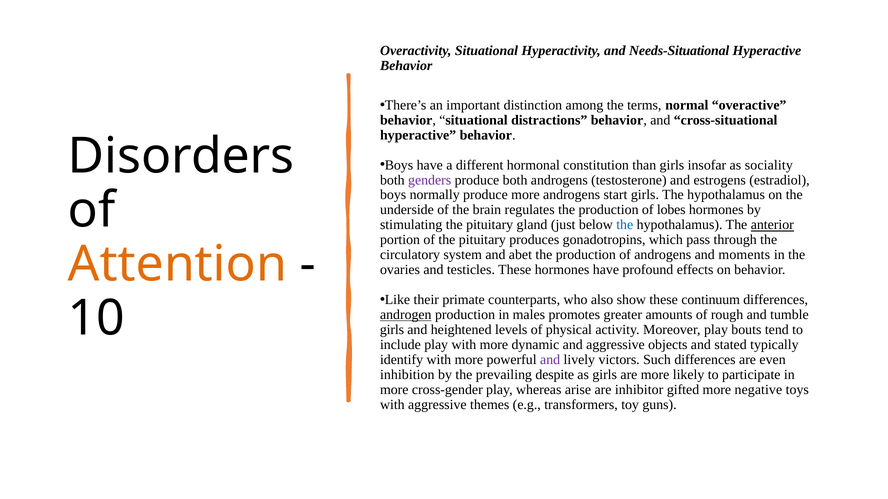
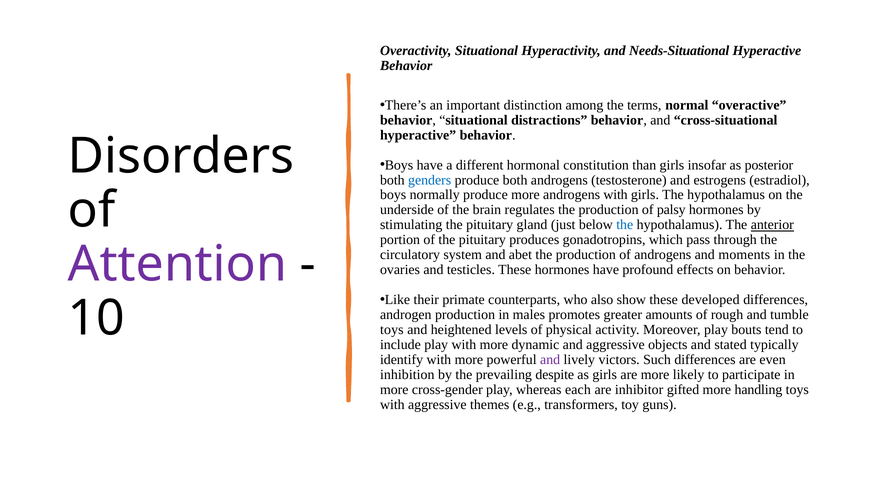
sociality: sociality -> posterior
genders colour: purple -> blue
androgens start: start -> with
lobes: lobes -> palsy
Attention colour: orange -> purple
continuum: continuum -> developed
androgen underline: present -> none
girls at (392, 330): girls -> toys
arise: arise -> each
negative: negative -> handling
